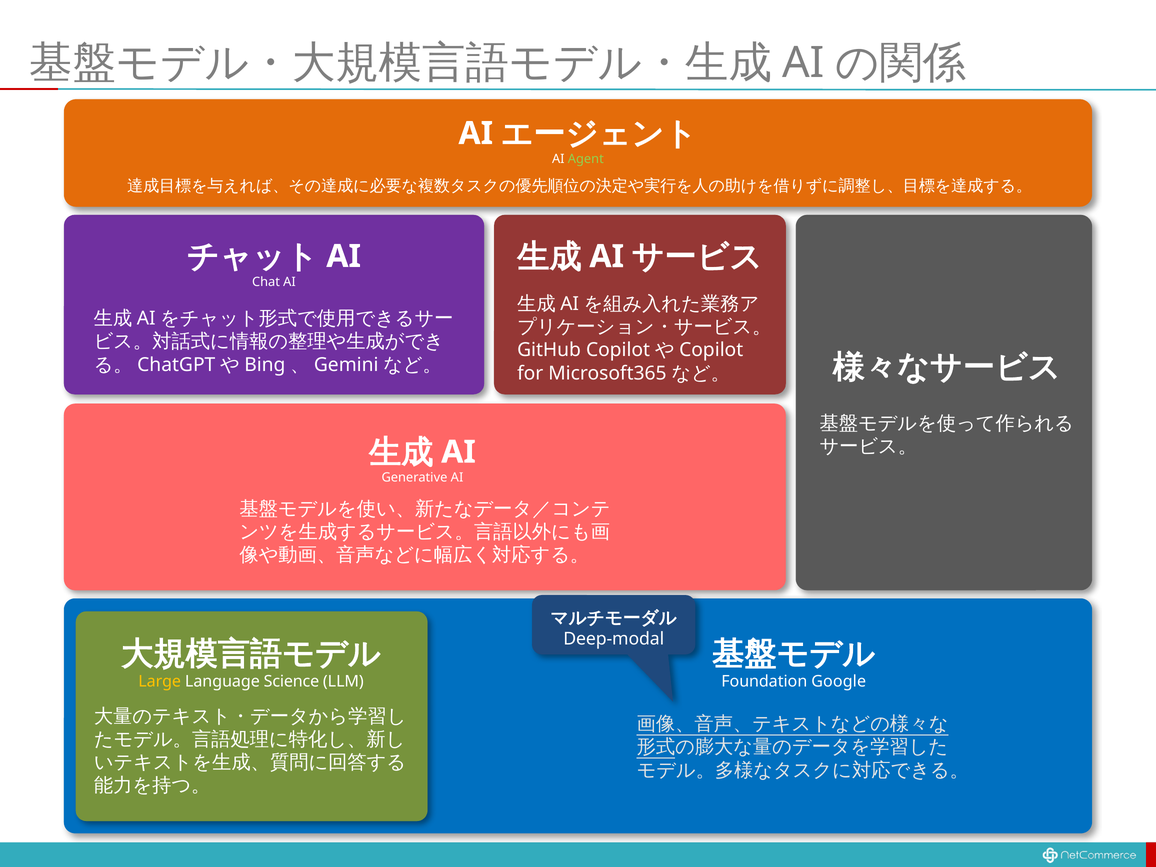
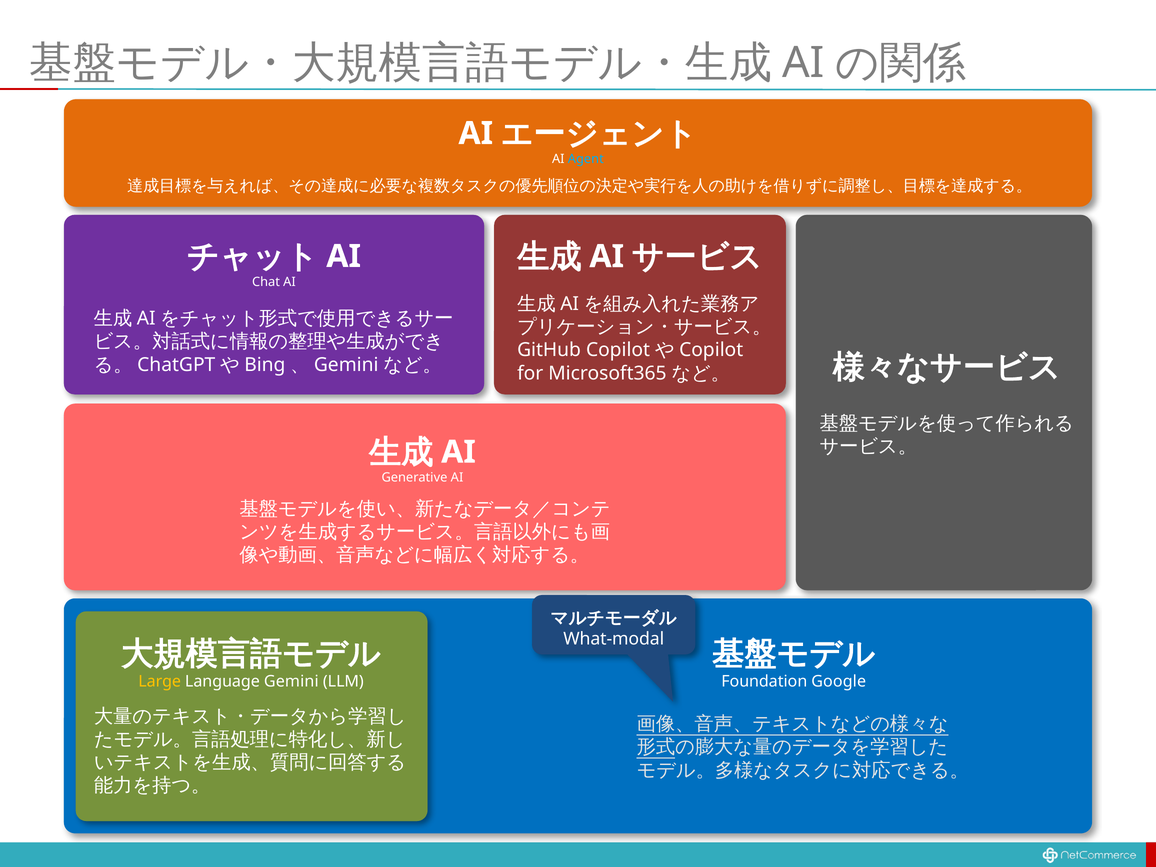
Agent colour: light green -> light blue
Deep-modal: Deep-modal -> What-modal
Science: Science -> Gemini
